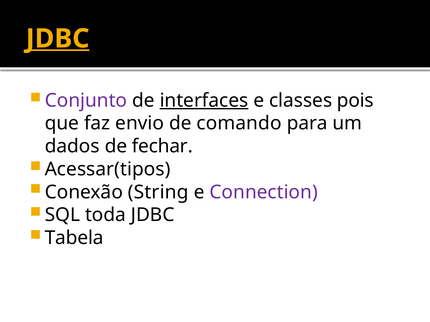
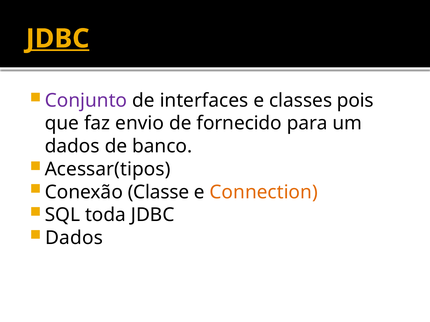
interfaces underline: present -> none
comando: comando -> fornecido
fechar: fechar -> banco
String: String -> Classe
Connection colour: purple -> orange
Tabela at (74, 238): Tabela -> Dados
